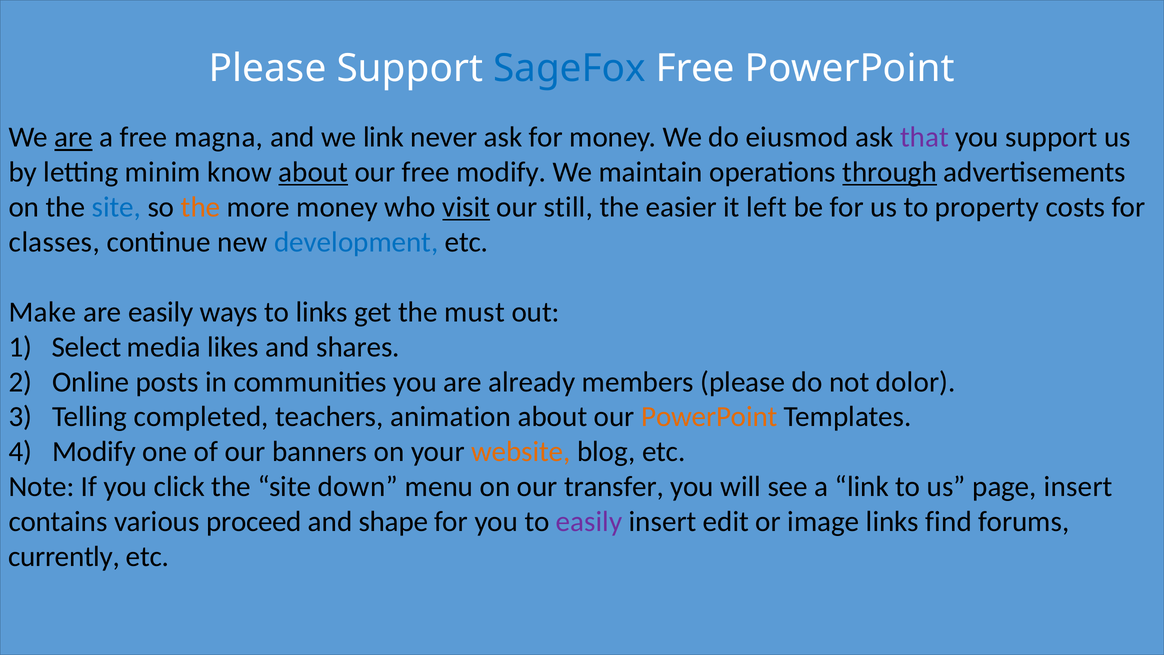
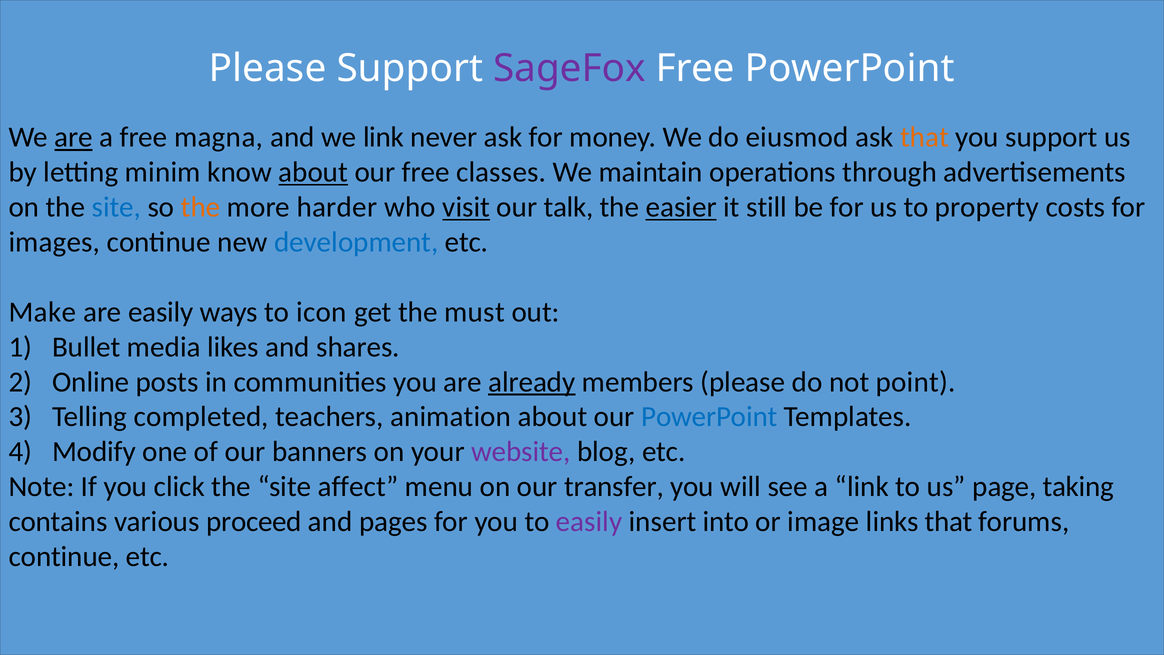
SageFox colour: blue -> purple
that at (925, 137) colour: purple -> orange
free modify: modify -> classes
through underline: present -> none
more money: money -> harder
still: still -> talk
easier underline: none -> present
left: left -> still
classes: classes -> images
to links: links -> icon
Select: Select -> Bullet
already underline: none -> present
dolor: dolor -> point
PowerPoint at (709, 417) colour: orange -> blue
website colour: orange -> purple
down: down -> affect
page insert: insert -> taking
shape: shape -> pages
edit: edit -> into
links find: find -> that
currently at (64, 556): currently -> continue
